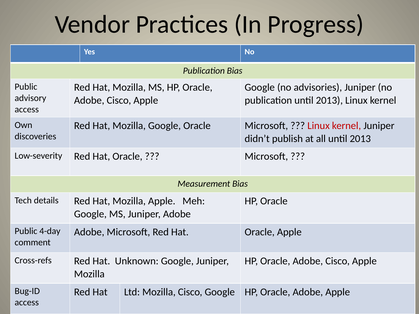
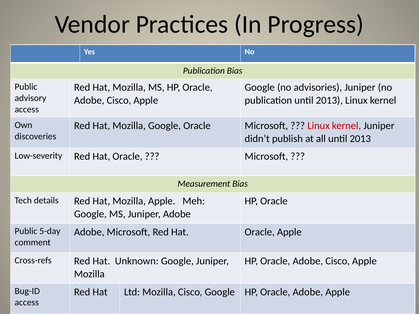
4-day: 4-day -> 5-day
